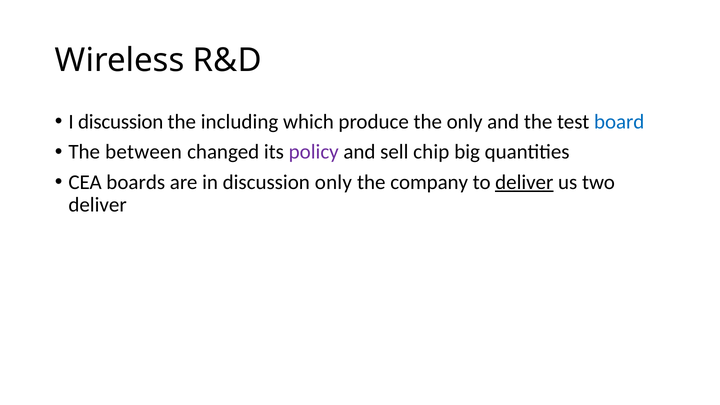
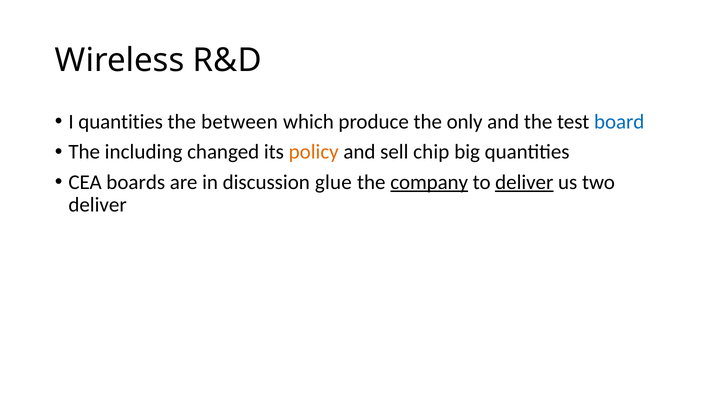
I discussion: discussion -> quantities
including: including -> between
between: between -> including
policy colour: purple -> orange
discussion only: only -> glue
company underline: none -> present
